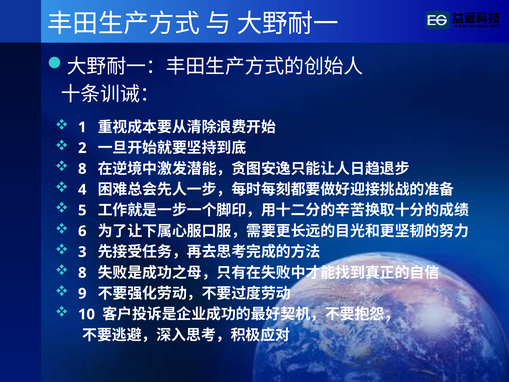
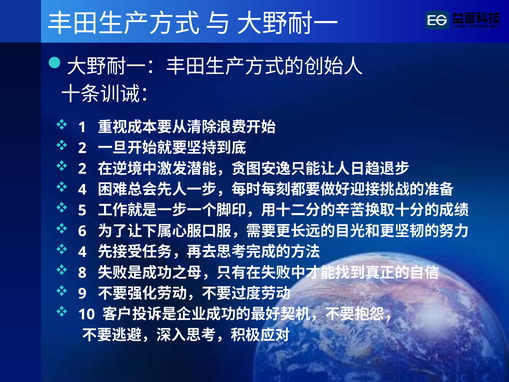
8 at (82, 169): 8 -> 2
3 at (82, 252): 3 -> 4
